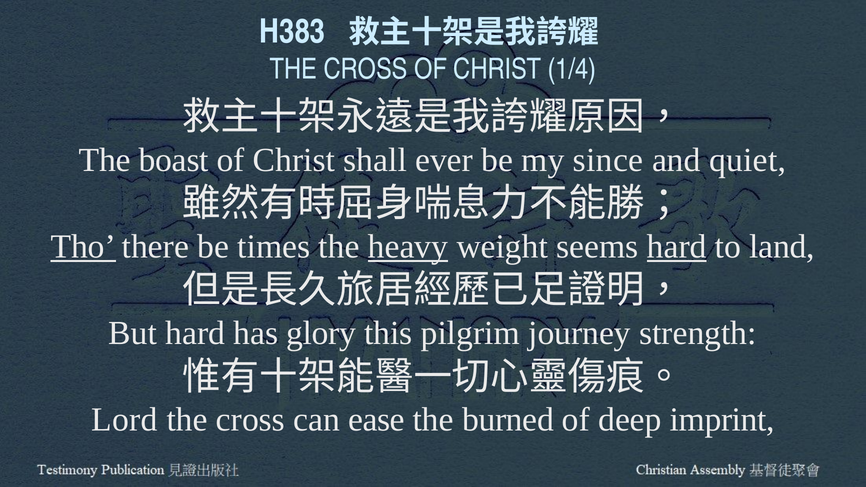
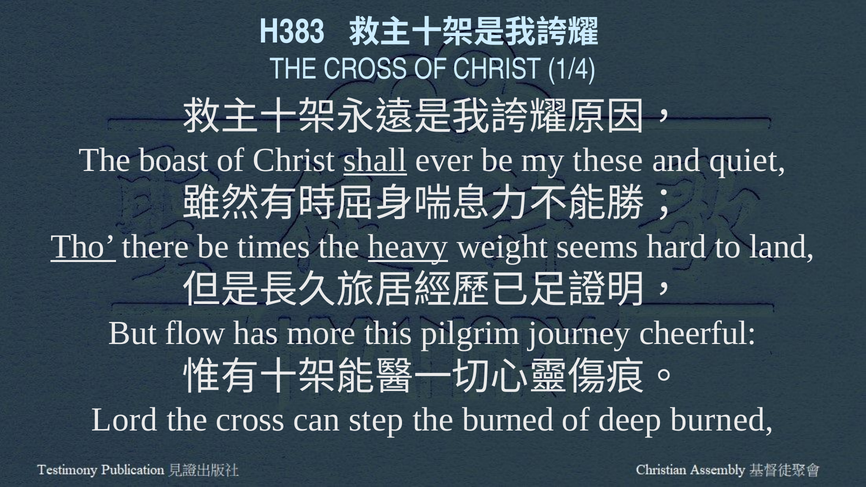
shall underline: none -> present
since: since -> these
hard at (677, 247) underline: present -> none
But hard: hard -> flow
glory: glory -> more
strength: strength -> cheerful
ease: ease -> step
deep imprint: imprint -> burned
